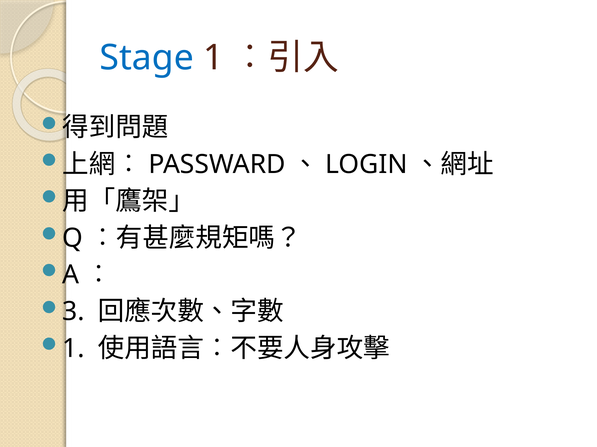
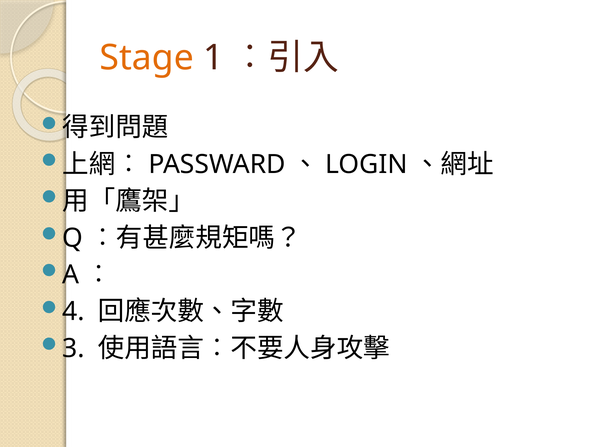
Stage colour: blue -> orange
3: 3 -> 4
1 at (73, 349): 1 -> 3
